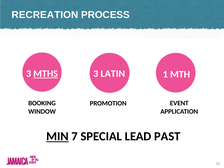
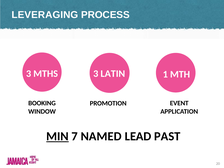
RECREATION: RECREATION -> LEVERAGING
MTHS underline: present -> none
SPECIAL: SPECIAL -> NAMED
